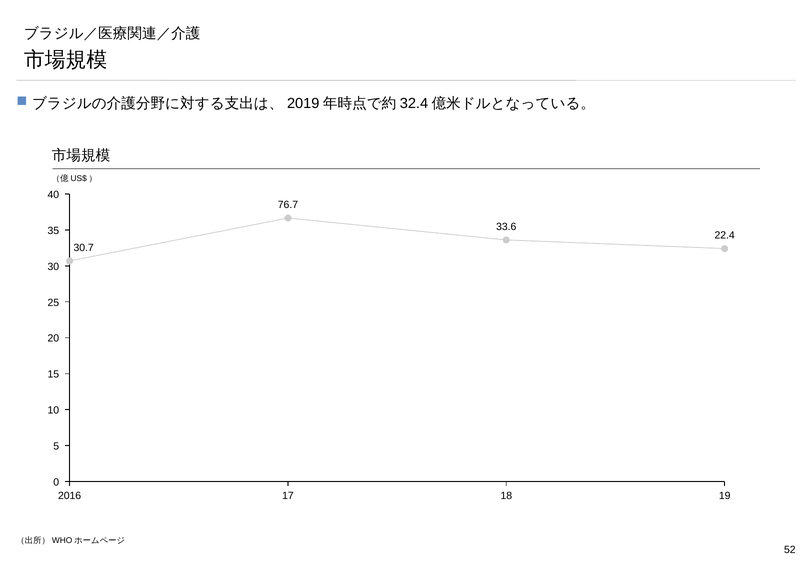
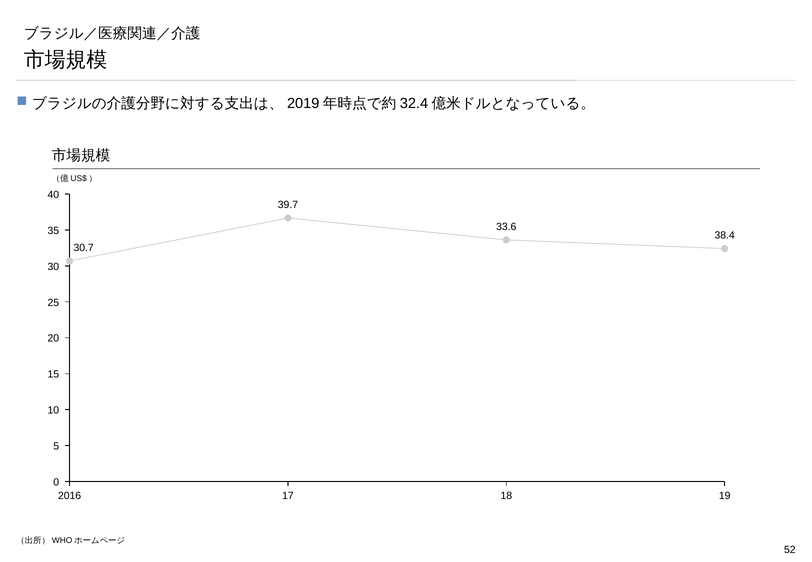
76.7: 76.7 -> 39.7
22.4: 22.4 -> 38.4
